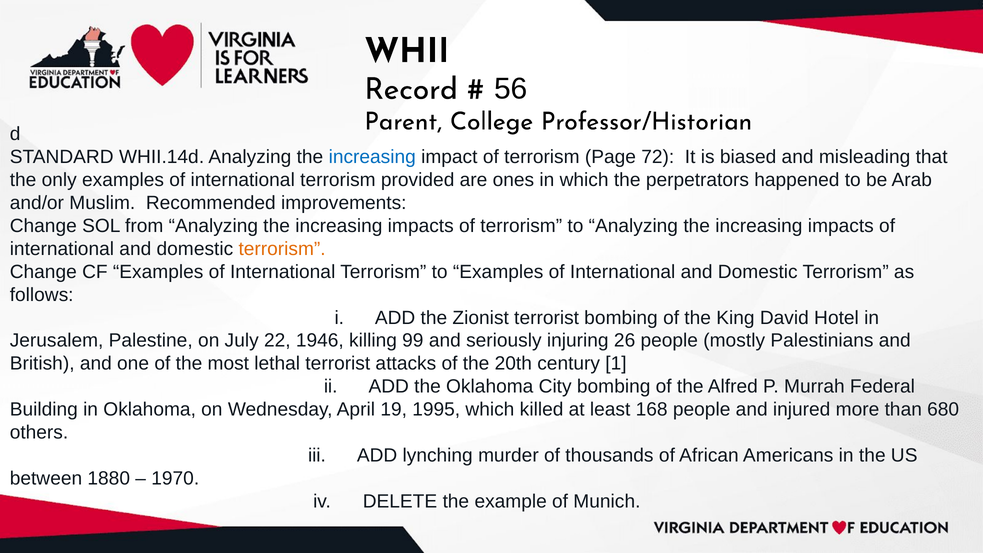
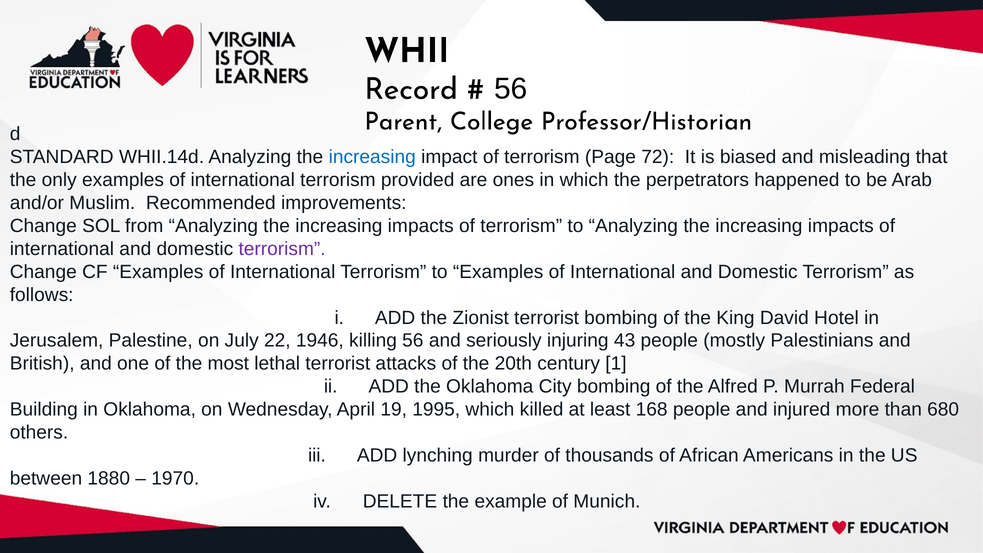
terrorism at (282, 249) colour: orange -> purple
killing 99: 99 -> 56
26: 26 -> 43
